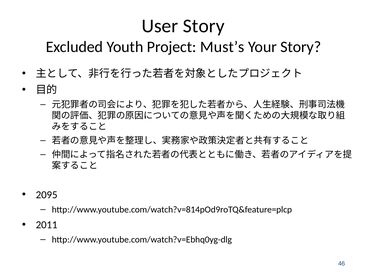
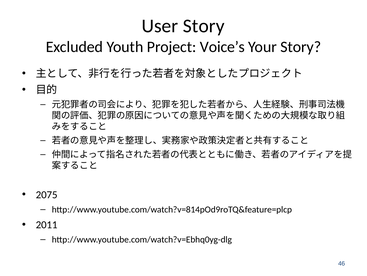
Must’s: Must’s -> Voice’s
2095: 2095 -> 2075
